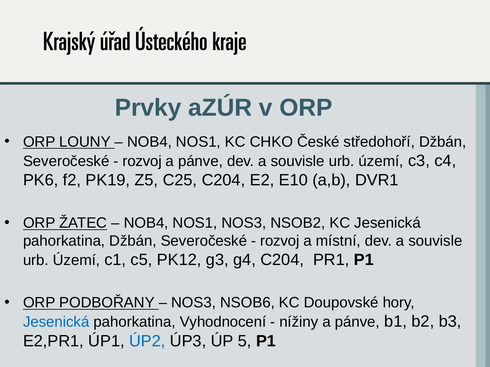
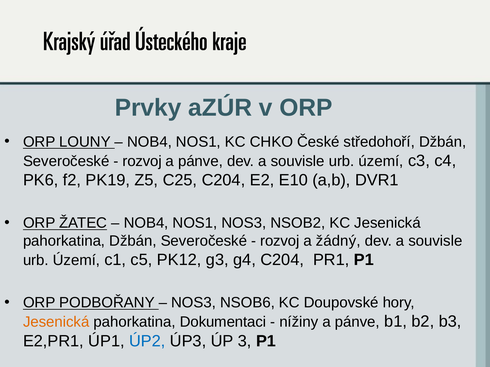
místní: místní -> žádný
Jesenická at (56, 322) colour: blue -> orange
Vyhodnocení: Vyhodnocení -> Dokumentaci
5: 5 -> 3
